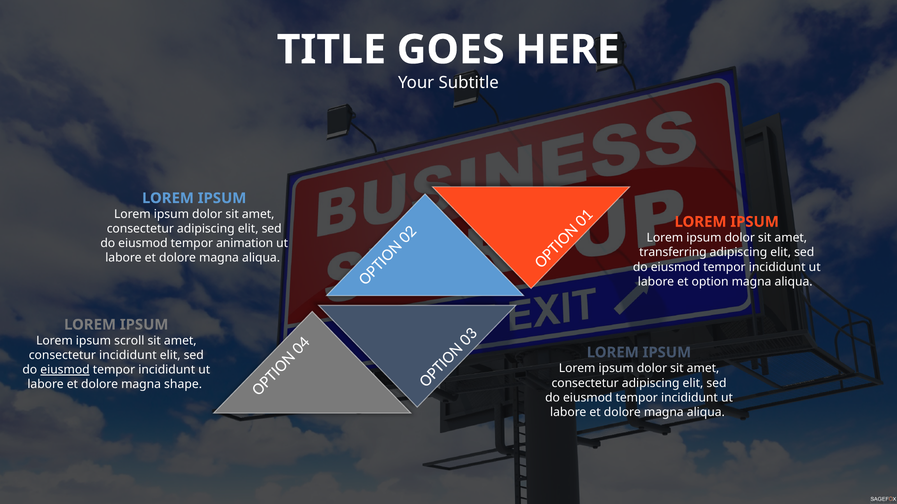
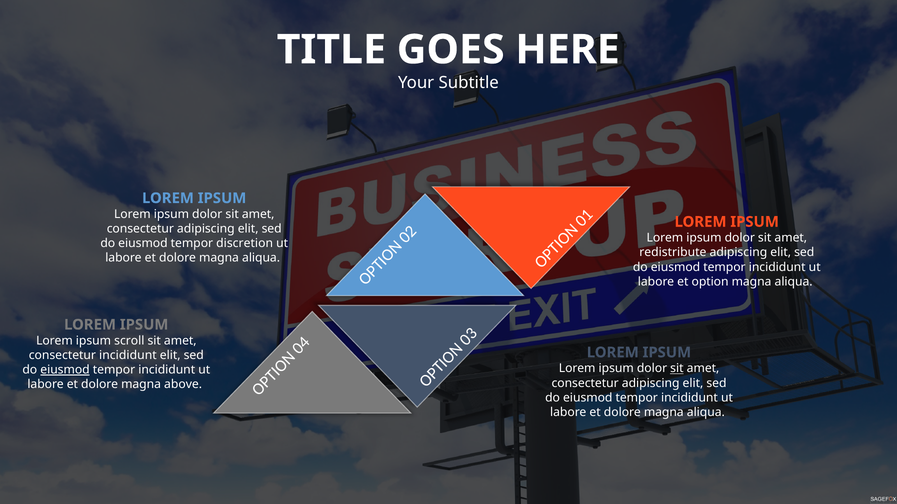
animation: animation -> discretion
transferring: transferring -> redistribute
sit at (677, 369) underline: none -> present
shape: shape -> above
